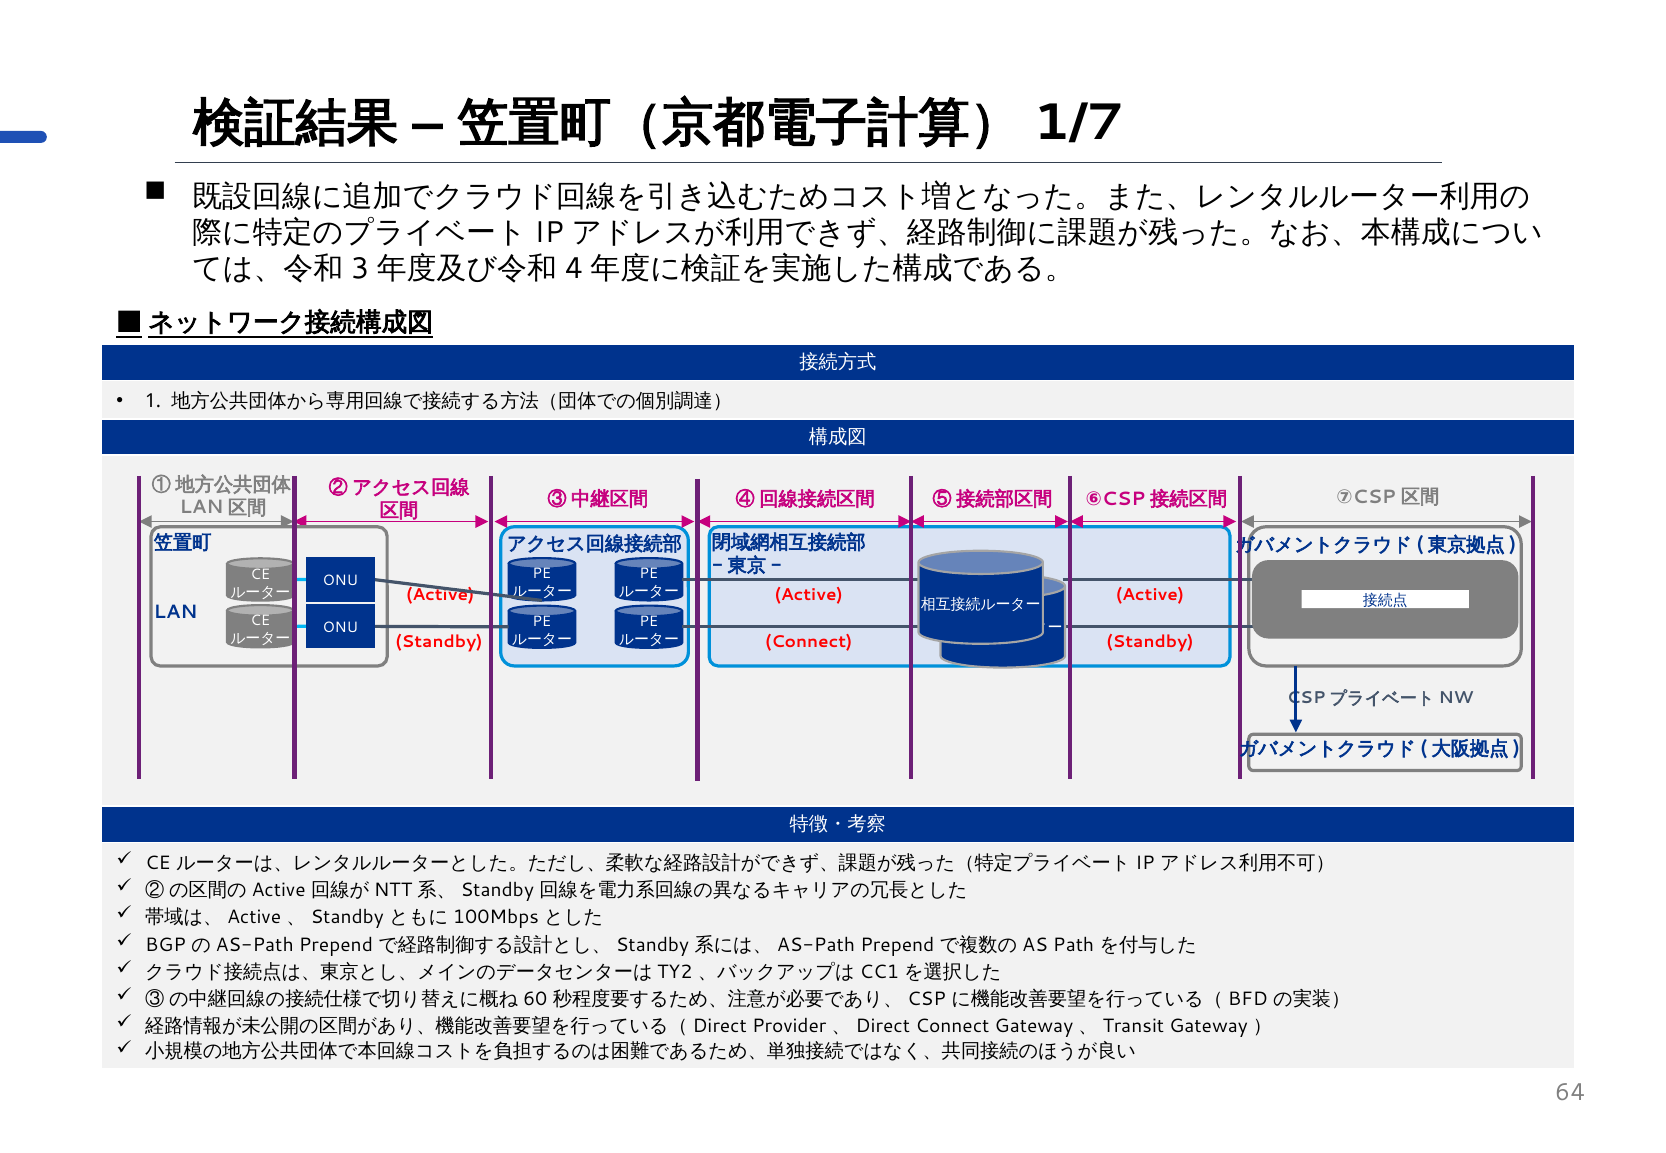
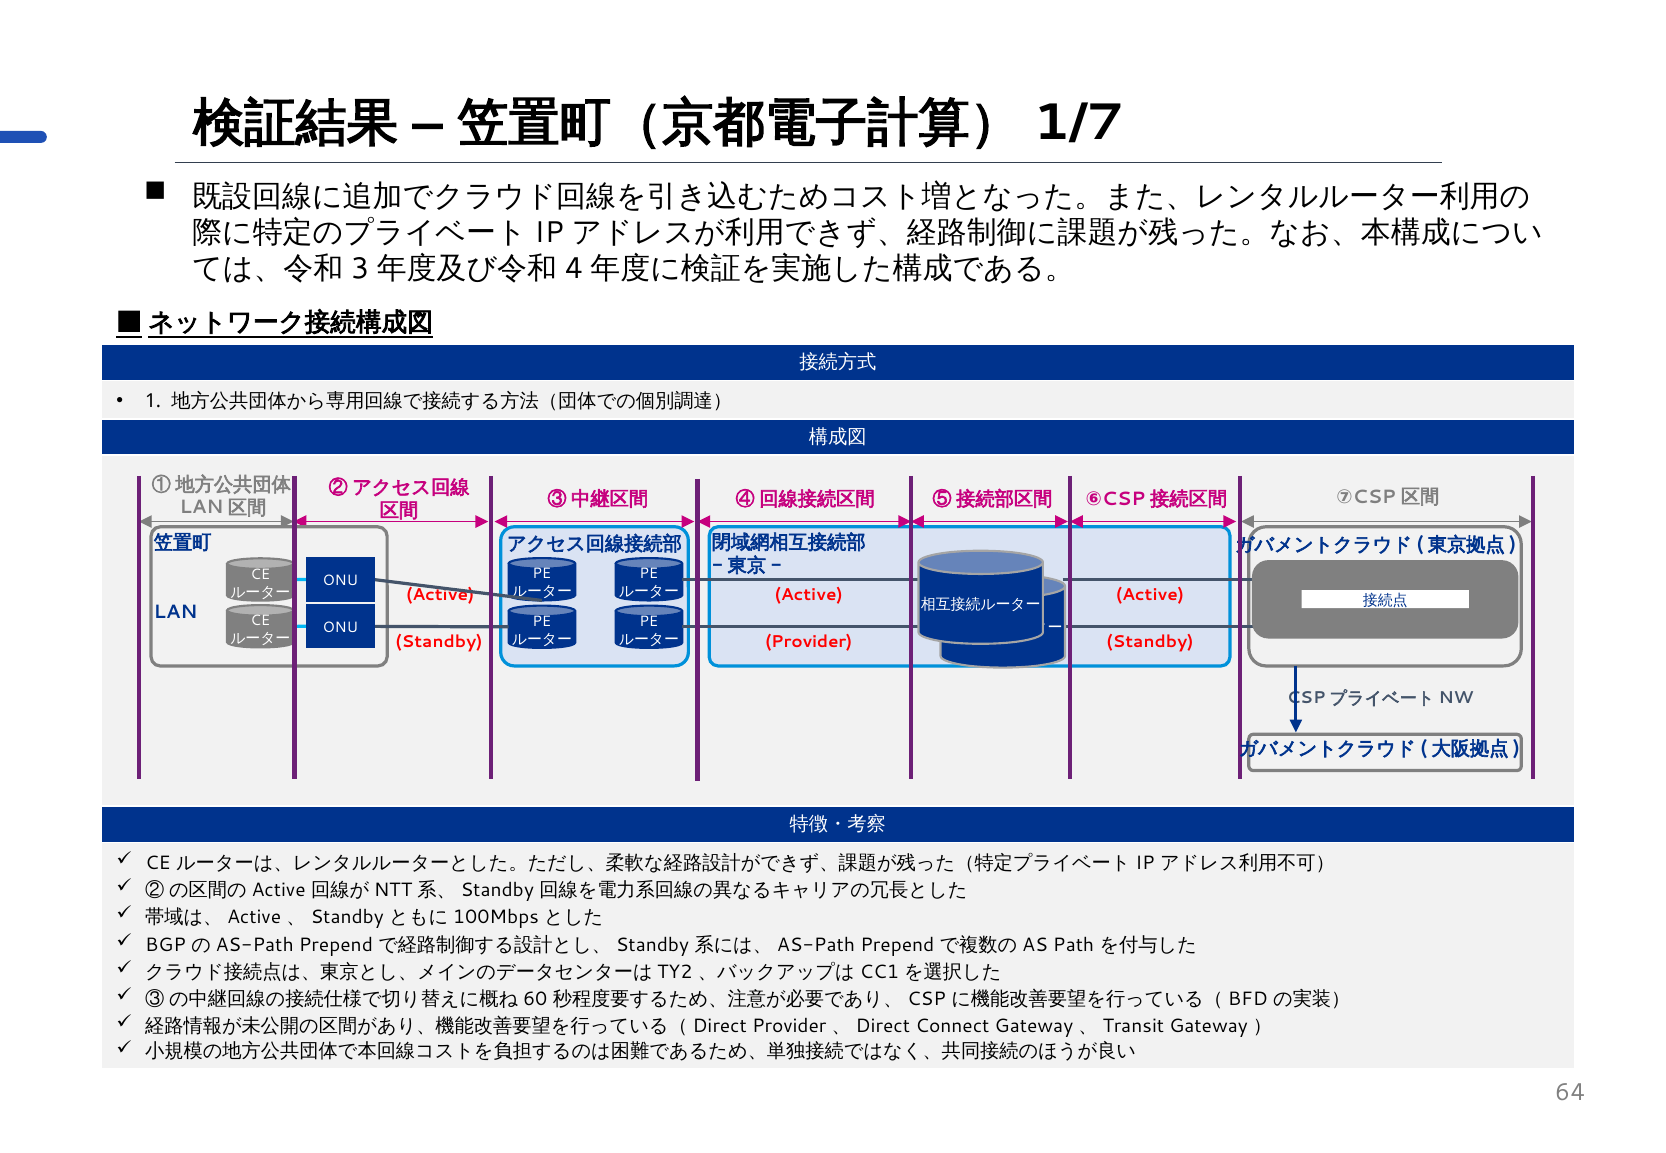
Standby Connect: Connect -> Provider
